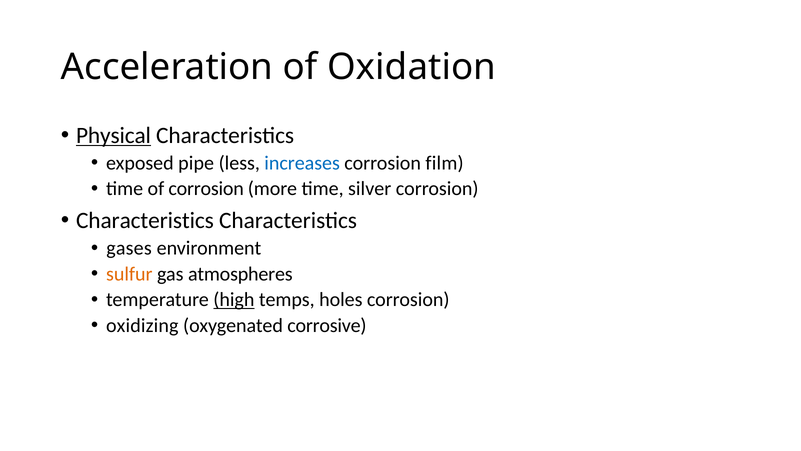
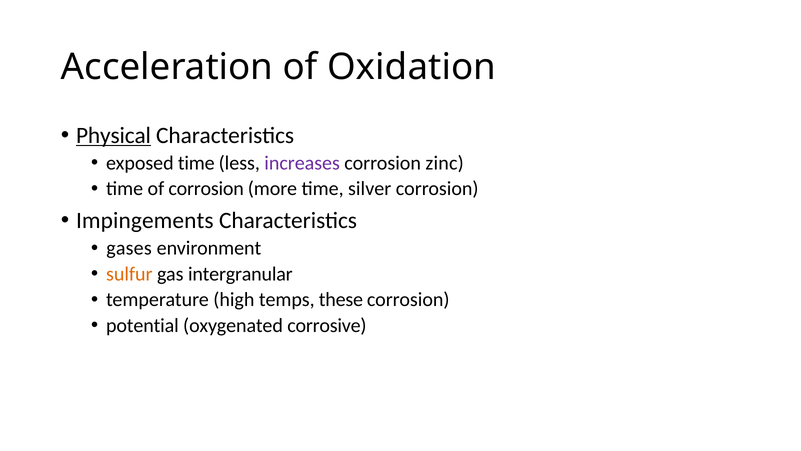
exposed pipe: pipe -> time
increases colour: blue -> purple
film: film -> zinc
Characteristics at (145, 220): Characteristics -> Impingements
atmospheres: atmospheres -> intergranular
high underline: present -> none
holes: holes -> these
oxidizing: oxidizing -> potential
